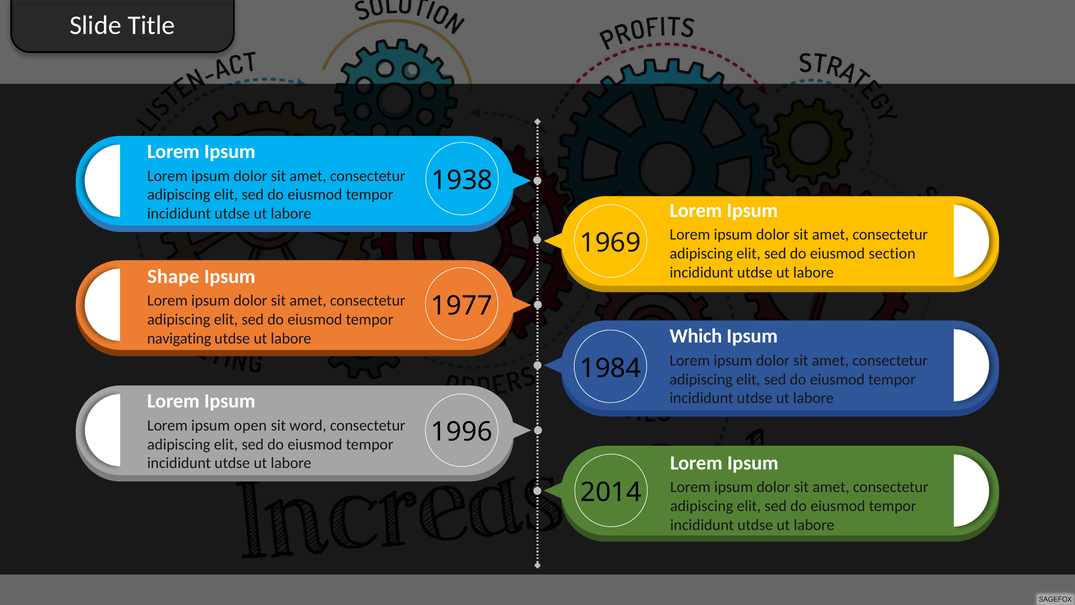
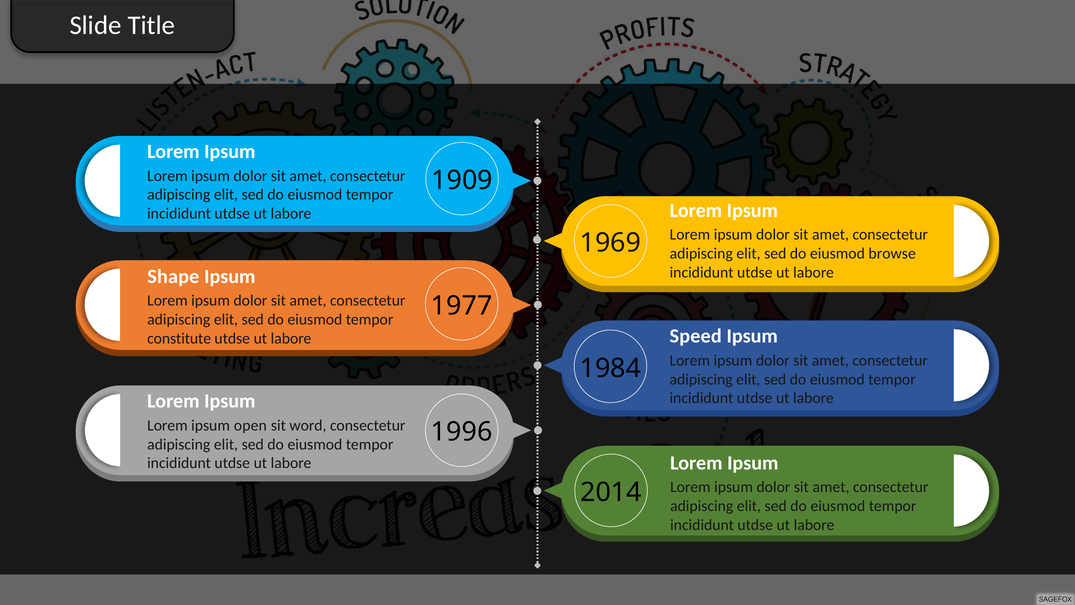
1938: 1938 -> 1909
section: section -> browse
Which: Which -> Speed
navigating: navigating -> constitute
